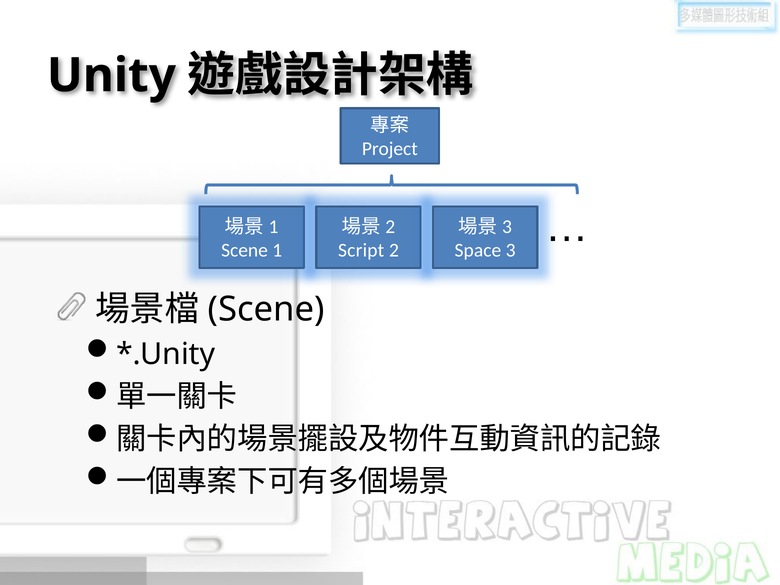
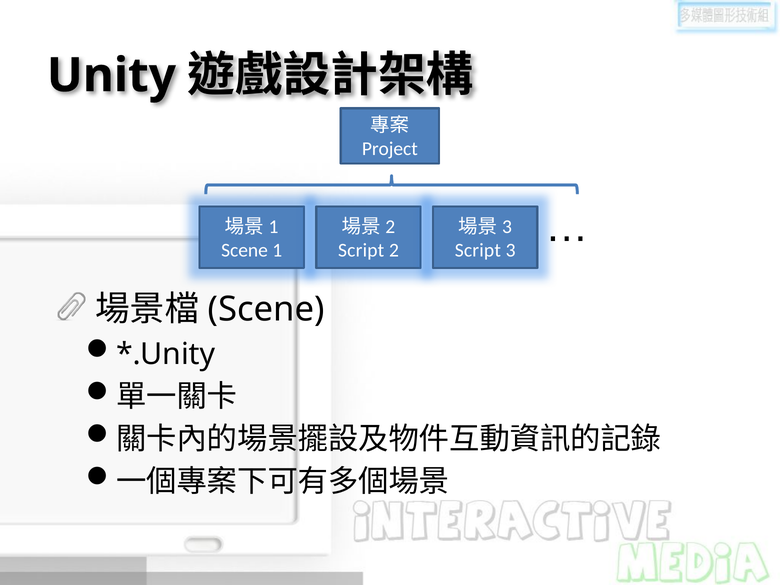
Space at (478, 250): Space -> Script
